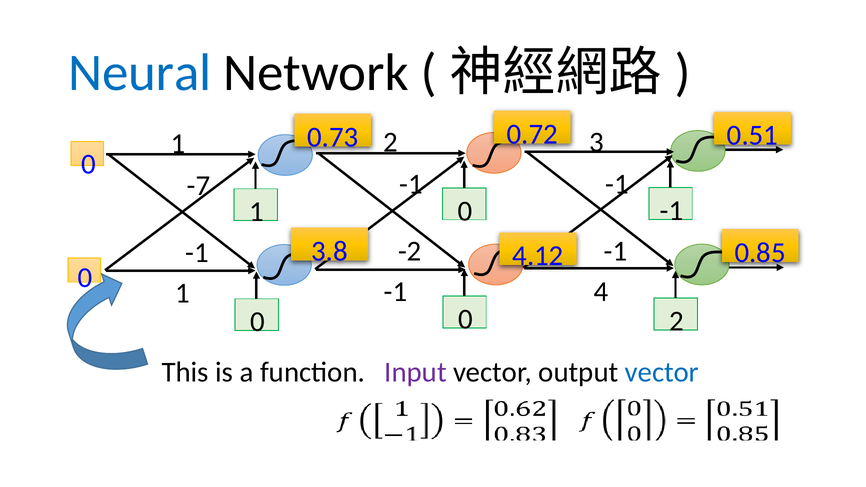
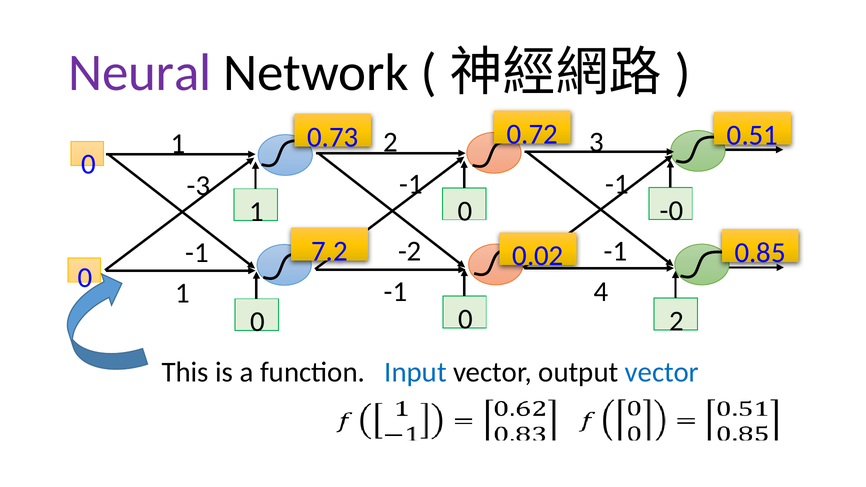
Neural colour: blue -> purple
-7: -7 -> -3
-1 at (671, 211): -1 -> -0
3.8: 3.8 -> 7.2
4.12: 4.12 -> 0.02
Input colour: purple -> blue
